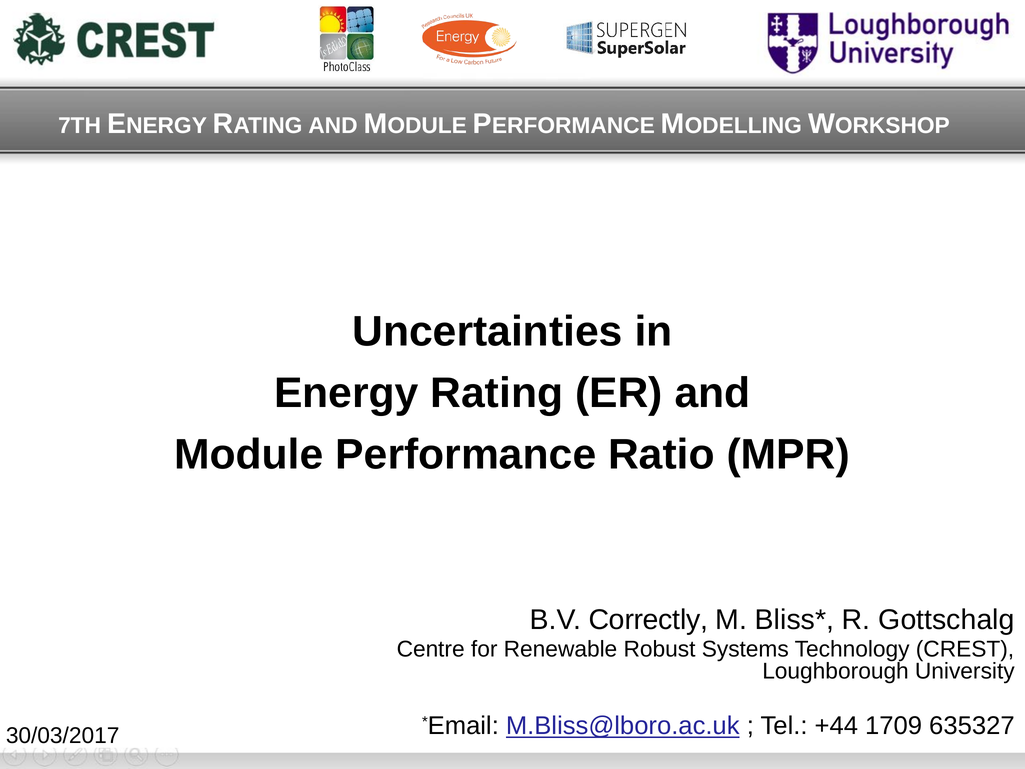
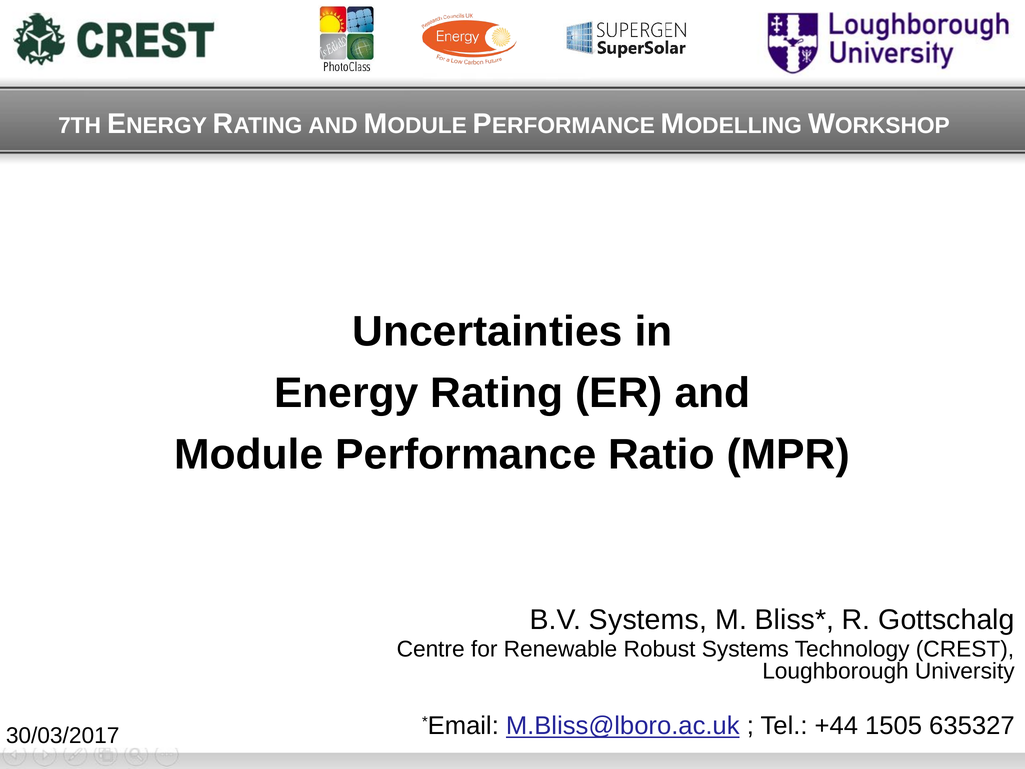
B.V Correctly: Correctly -> Systems
1709: 1709 -> 1505
